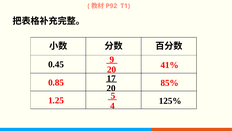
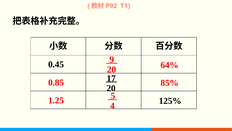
41%: 41% -> 64%
